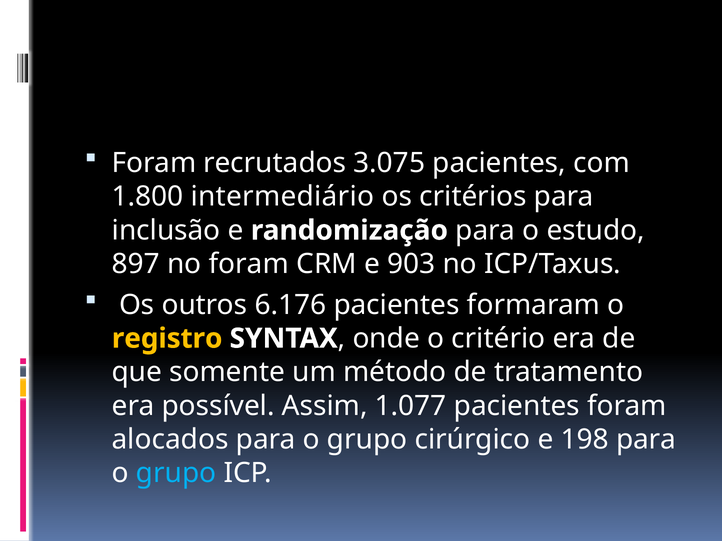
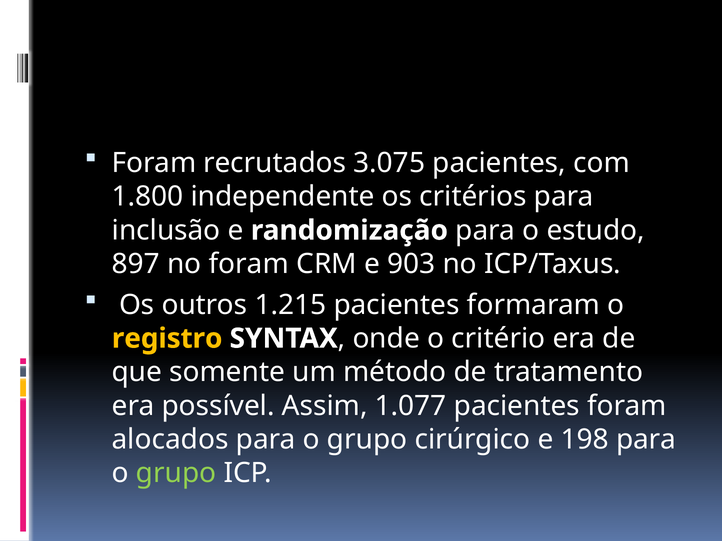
intermediário: intermediário -> independente
6.176: 6.176 -> 1.215
grupo at (176, 474) colour: light blue -> light green
